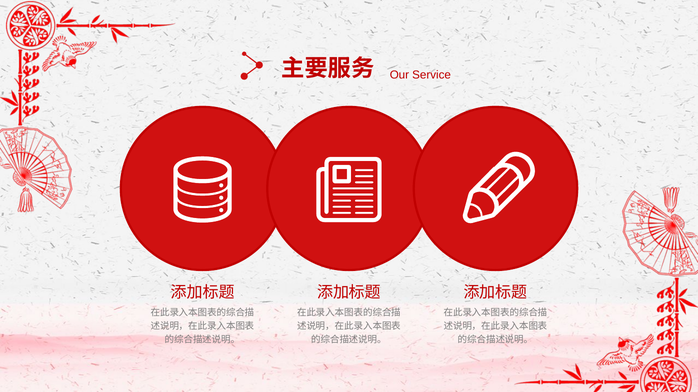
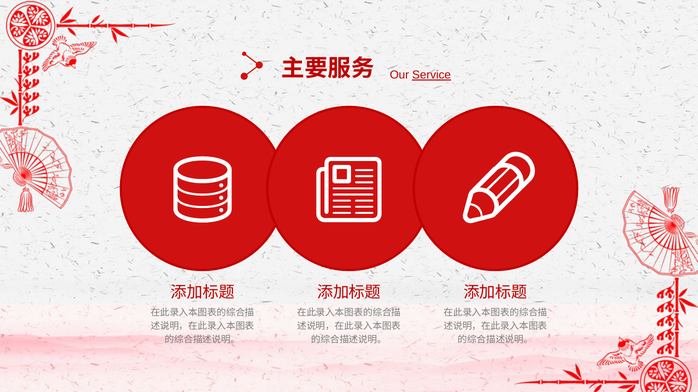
Service underline: none -> present
